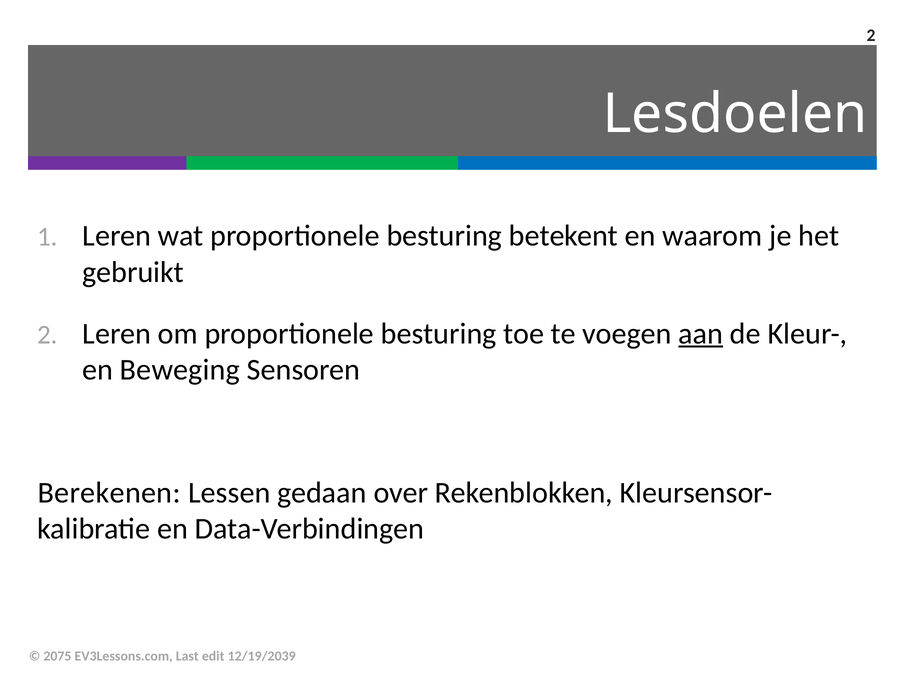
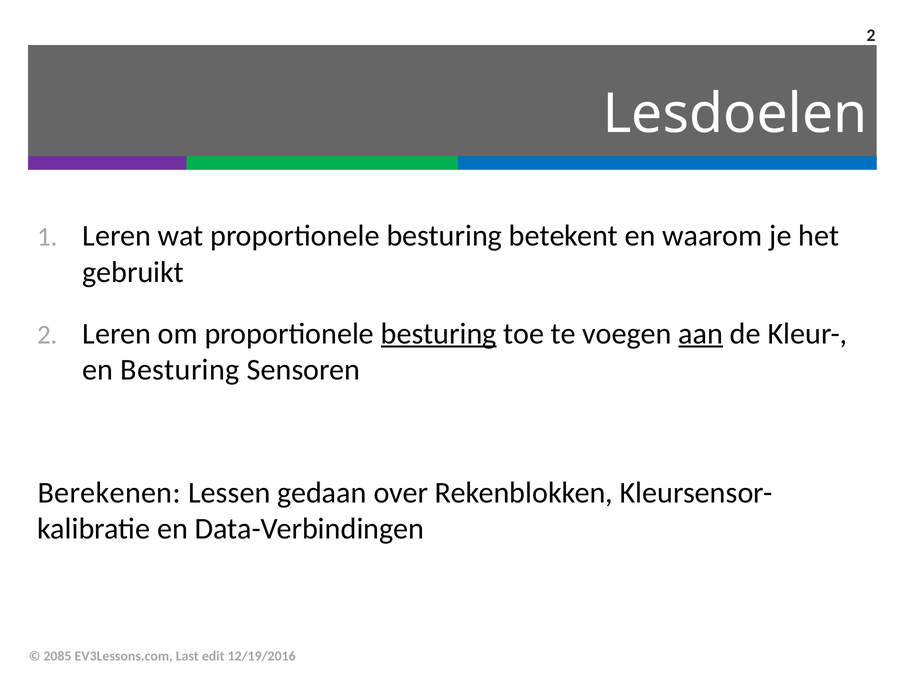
besturing at (439, 333) underline: none -> present
en Beweging: Beweging -> Besturing
2075: 2075 -> 2085
12/19/2039: 12/19/2039 -> 12/19/2016
